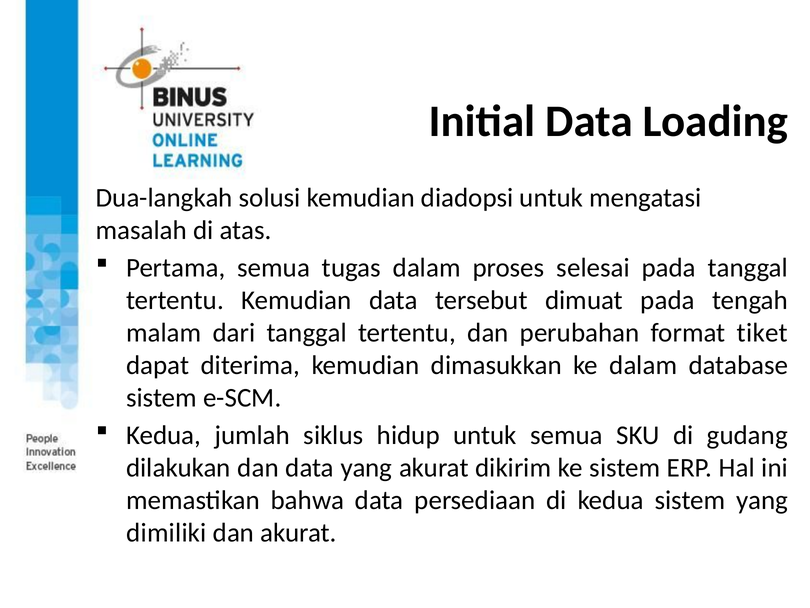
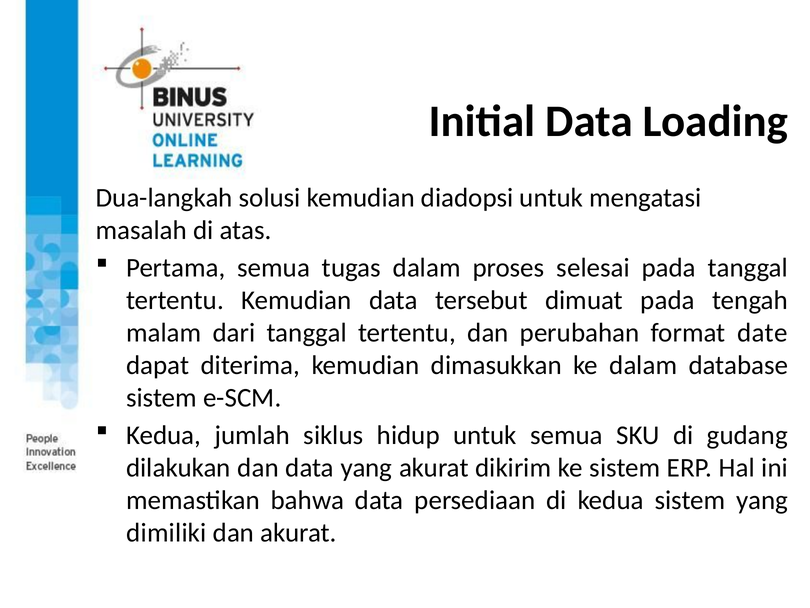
tiket: tiket -> date
